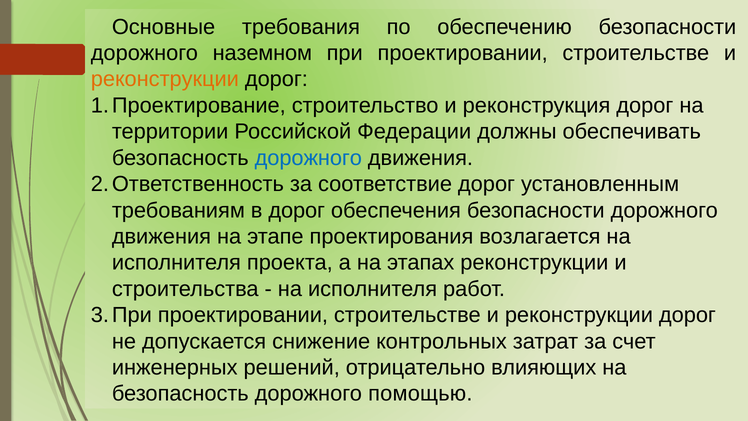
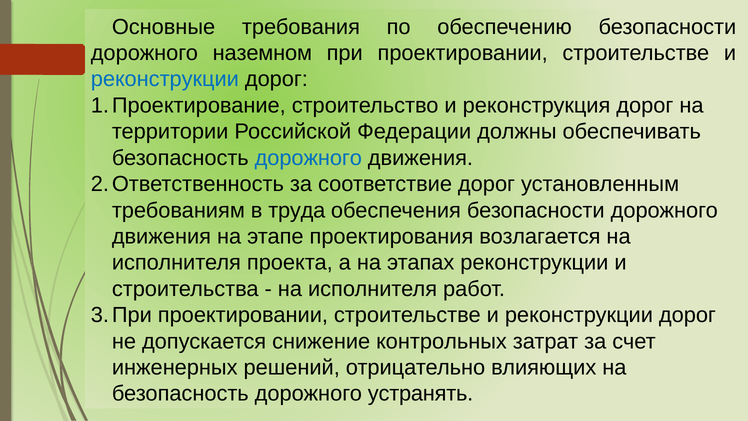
реконструкции at (165, 79) colour: orange -> blue
в дорог: дорог -> труда
помощью: помощью -> устранять
